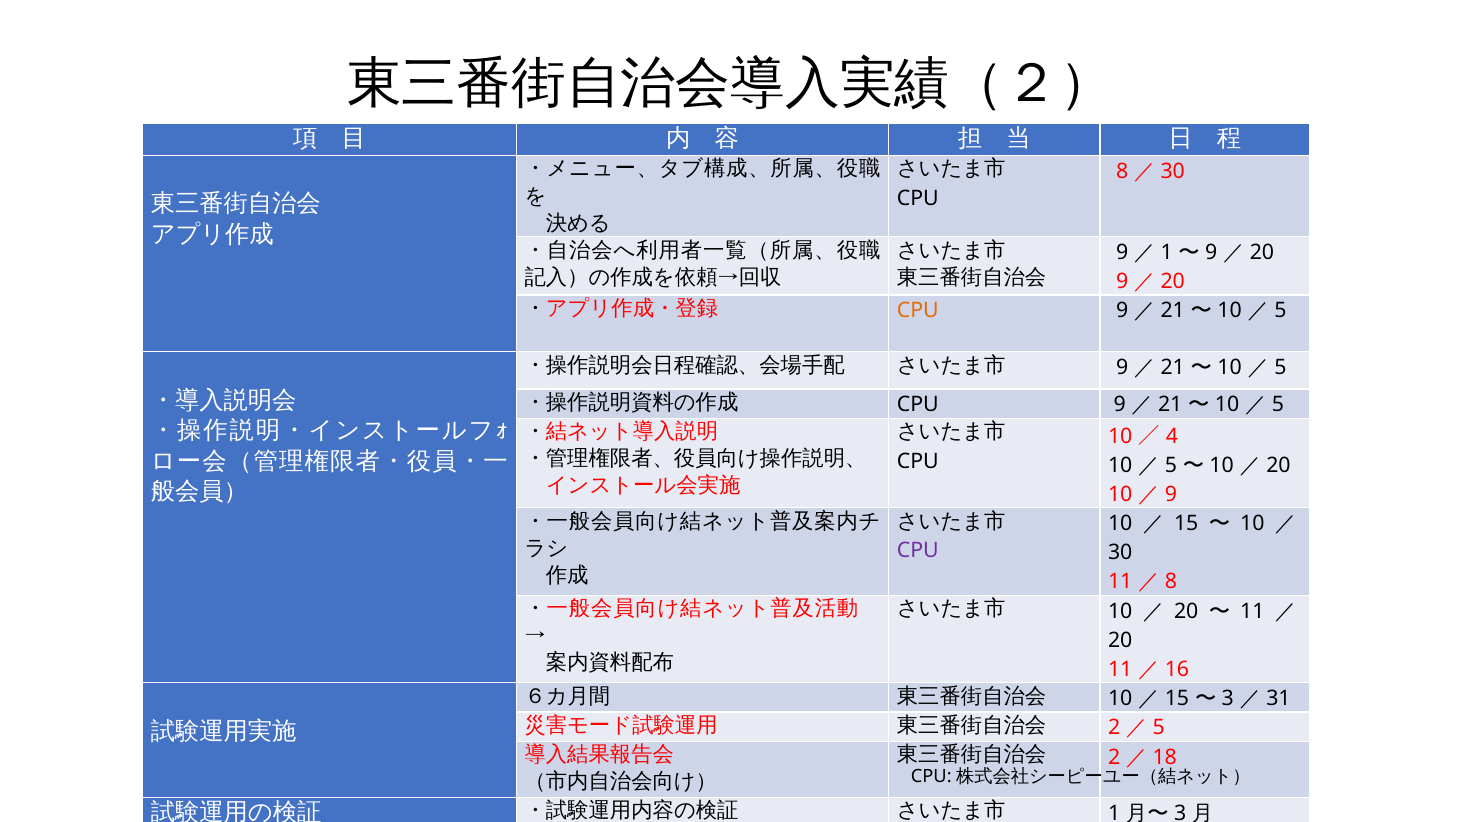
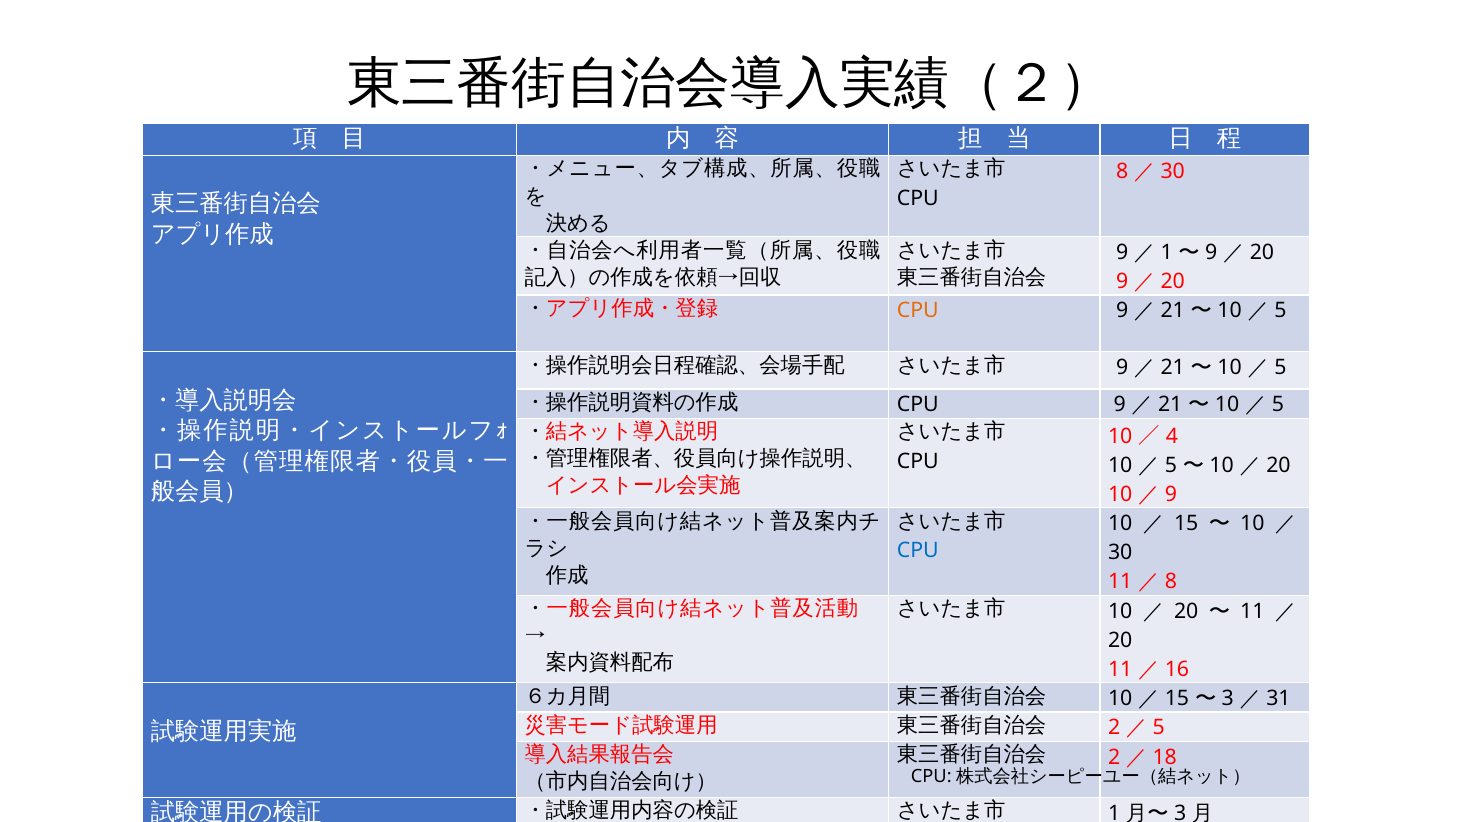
CPU at (918, 550) colour: purple -> blue
